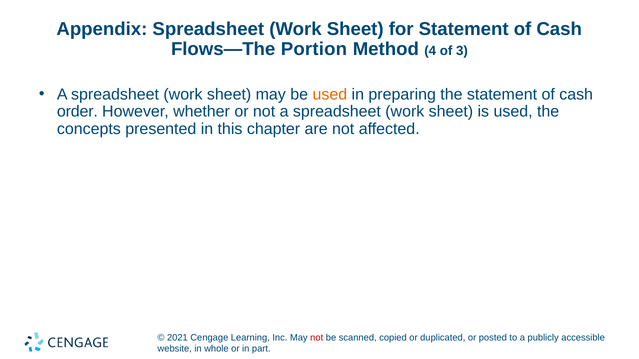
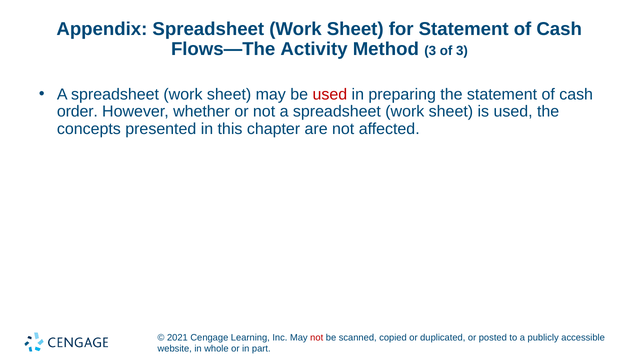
Portion: Portion -> Activity
Method 4: 4 -> 3
used at (330, 94) colour: orange -> red
